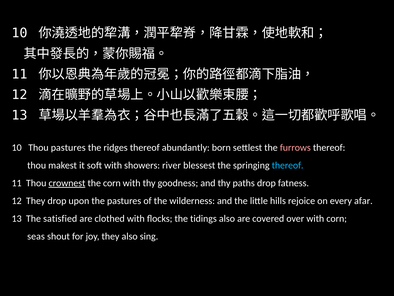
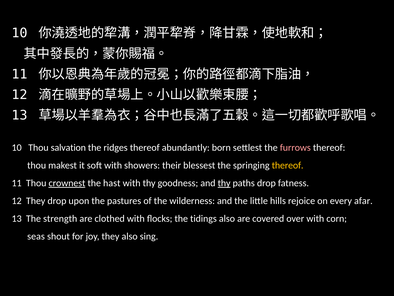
Thou pastures: pastures -> salvation
river: river -> their
thereof at (288, 165) colour: light blue -> yellow
the corn: corn -> hast
thy at (224, 183) underline: none -> present
satisfied: satisfied -> strength
